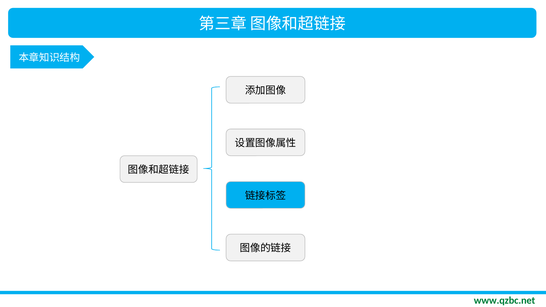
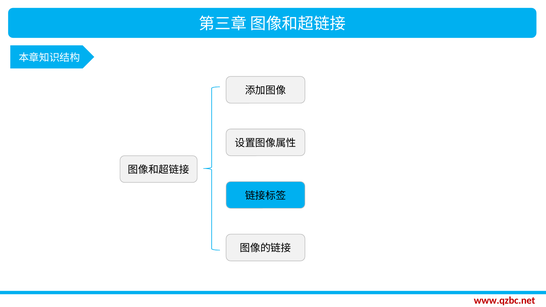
www.qzbc.net colour: green -> red
